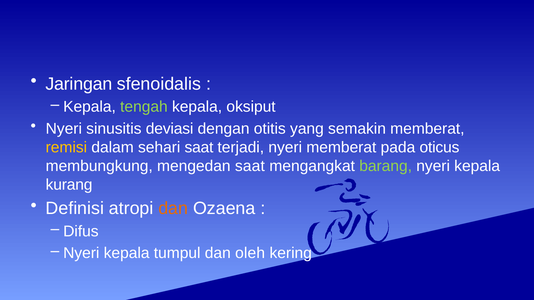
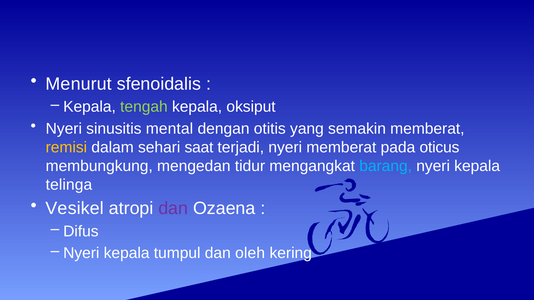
Jaringan: Jaringan -> Menurut
deviasi: deviasi -> mental
mengedan saat: saat -> tidur
barang colour: light green -> light blue
kurang: kurang -> telinga
Definisi: Definisi -> Vesikel
dan at (173, 209) colour: orange -> purple
